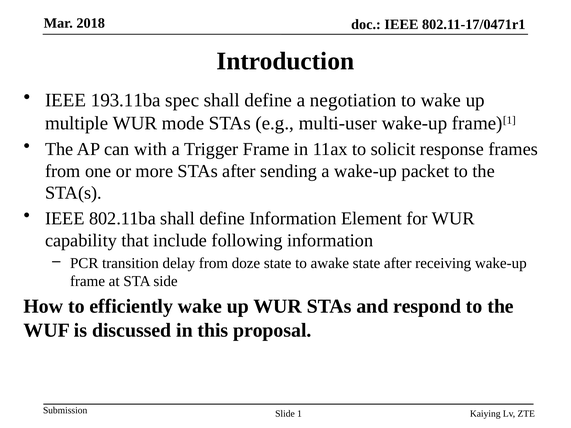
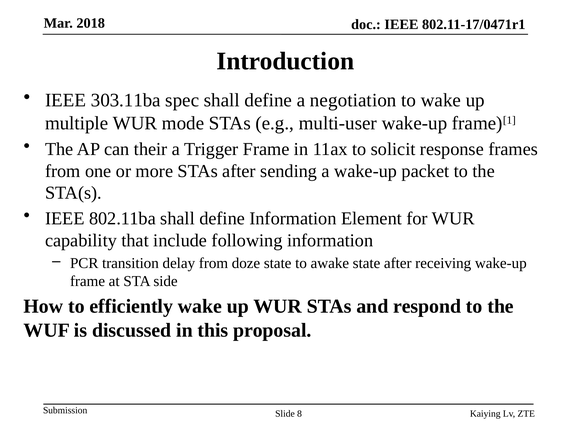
193.11ba: 193.11ba -> 303.11ba
with: with -> their
1: 1 -> 8
